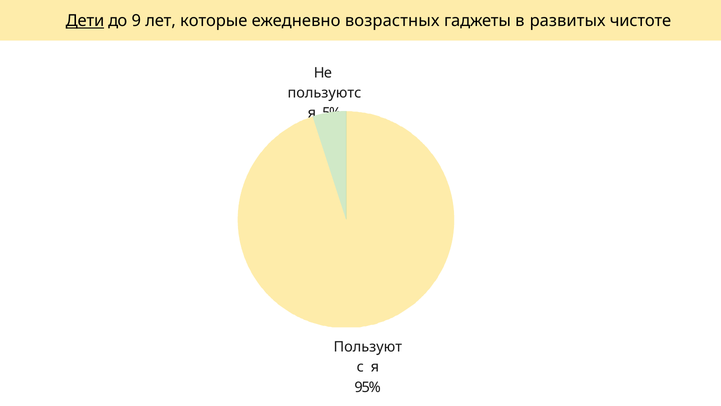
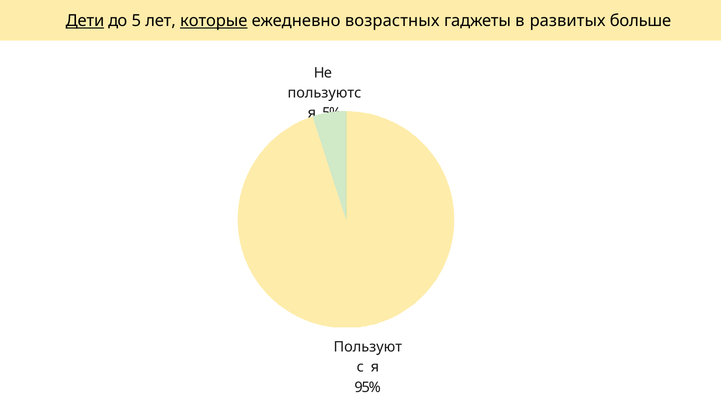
9: 9 -> 5
которые underline: none -> present
чистоте: чистоте -> больше
